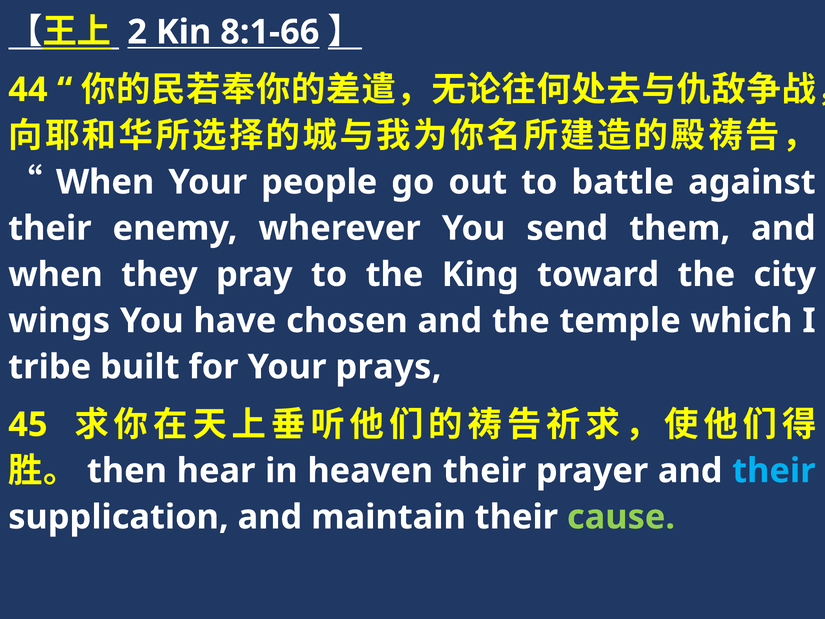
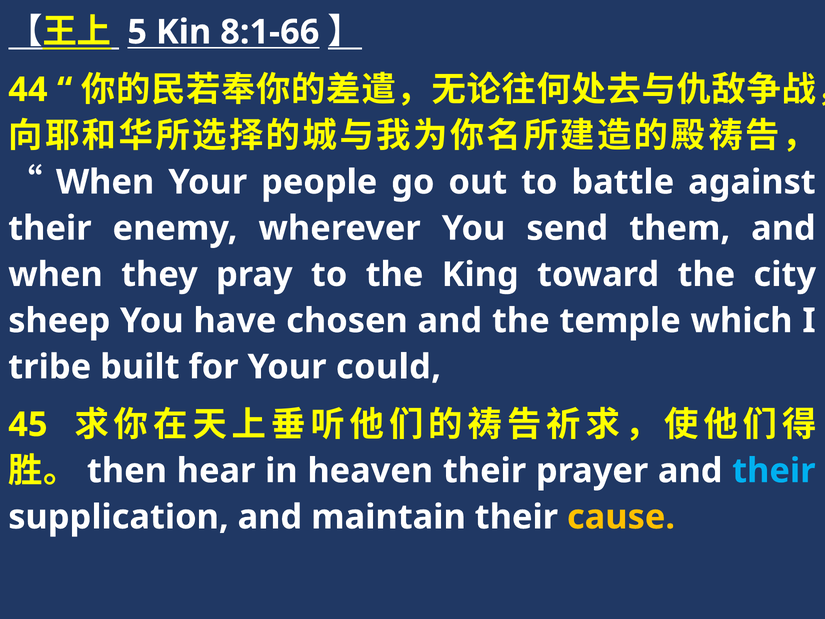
2: 2 -> 5
wings: wings -> sheep
prays: prays -> could
cause colour: light green -> yellow
